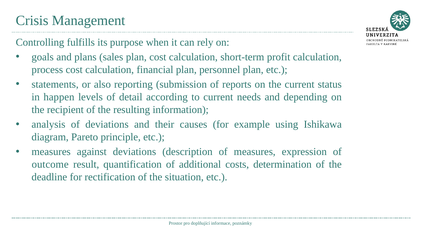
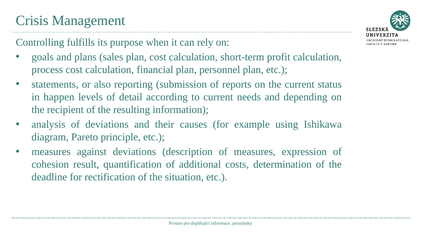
outcome: outcome -> cohesion
